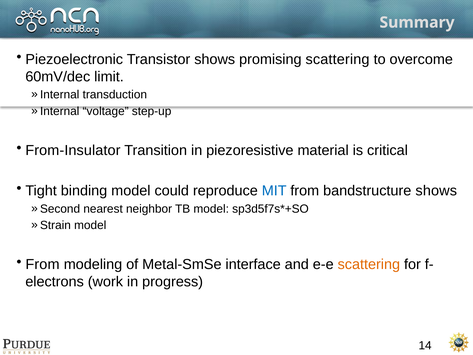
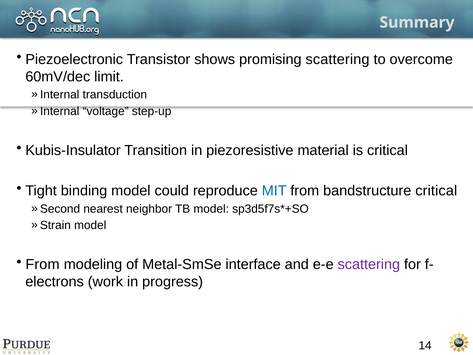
From-Insulator: From-Insulator -> Kubis-Insulator
bandstructure shows: shows -> critical
scattering at (369, 264) colour: orange -> purple
